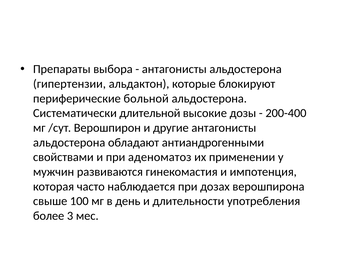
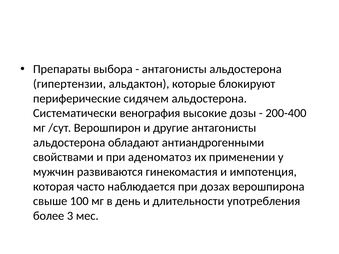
больной: больной -> сидячем
длительной: длительной -> венография
